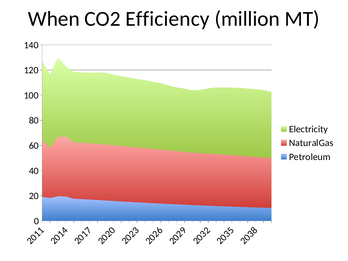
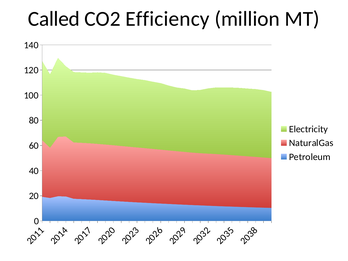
When: When -> Called
